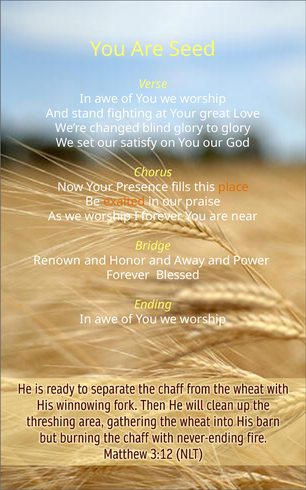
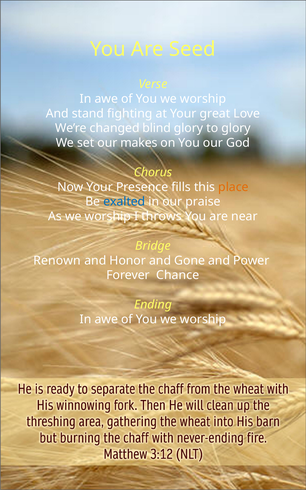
satisfy: satisfy -> makes
exalted colour: orange -> blue
I forever: forever -> throws
Away: Away -> Gone
Blessed: Blessed -> Chance
